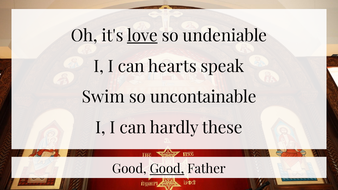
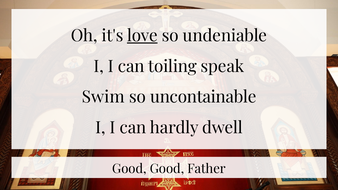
hearts: hearts -> toiling
these: these -> dwell
Good at (167, 169) underline: present -> none
